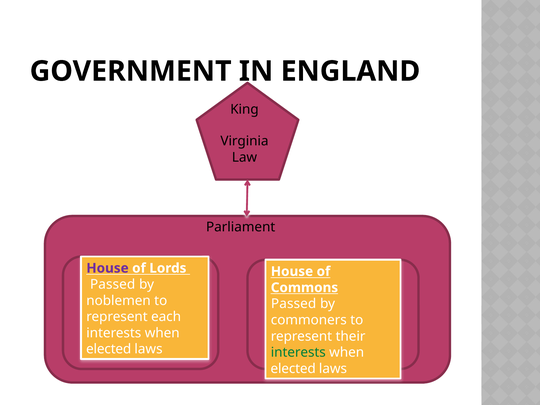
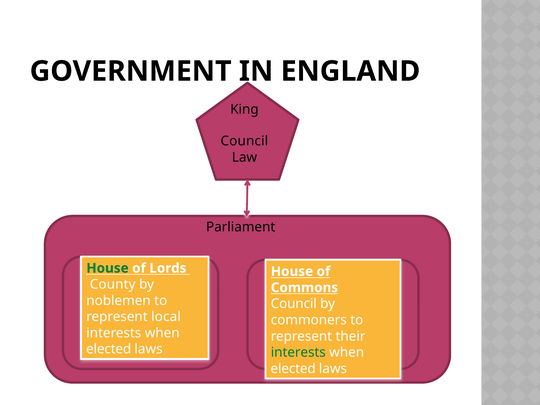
Virginia at (244, 141): Virginia -> Council
House at (107, 268) colour: purple -> green
Passed at (113, 284): Passed -> County
Passed at (294, 304): Passed -> Council
each: each -> local
